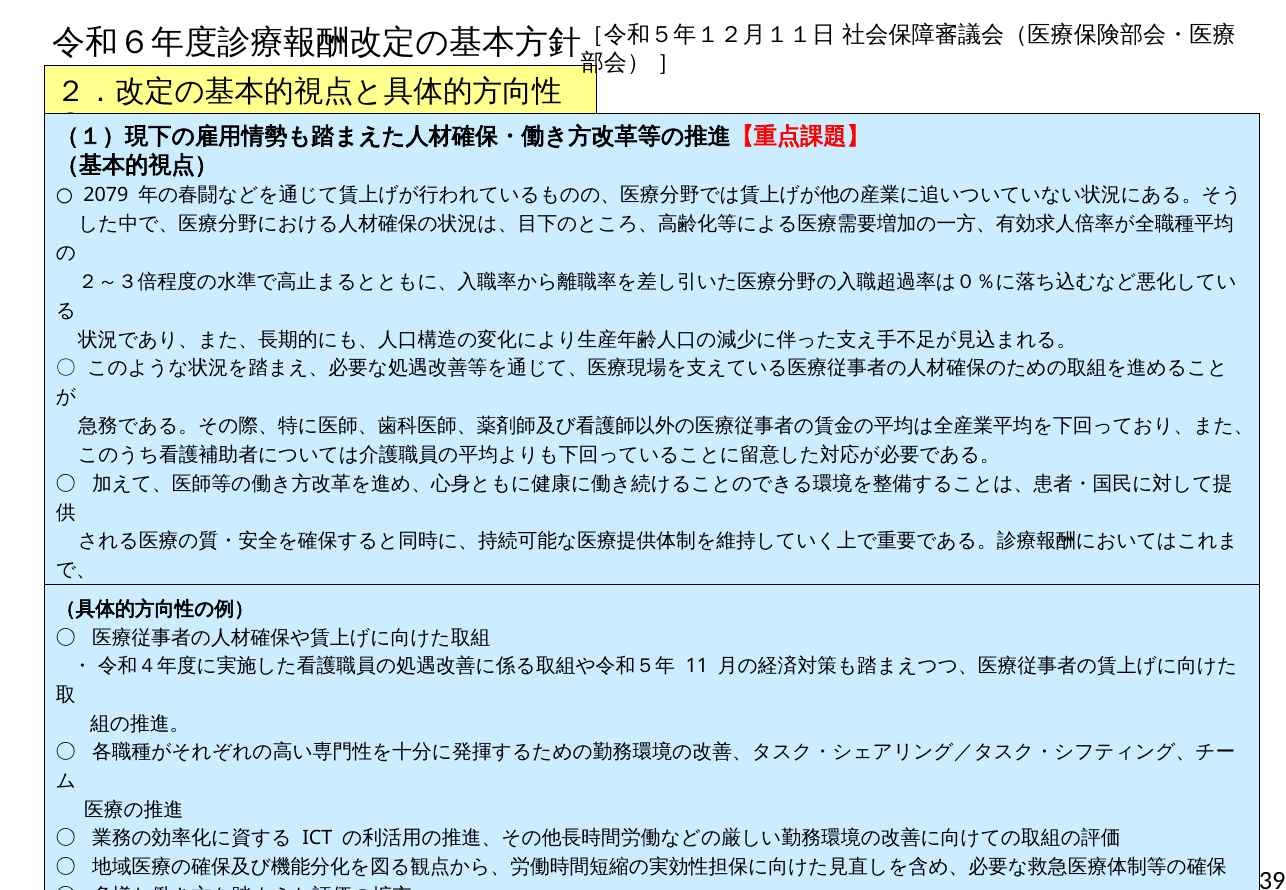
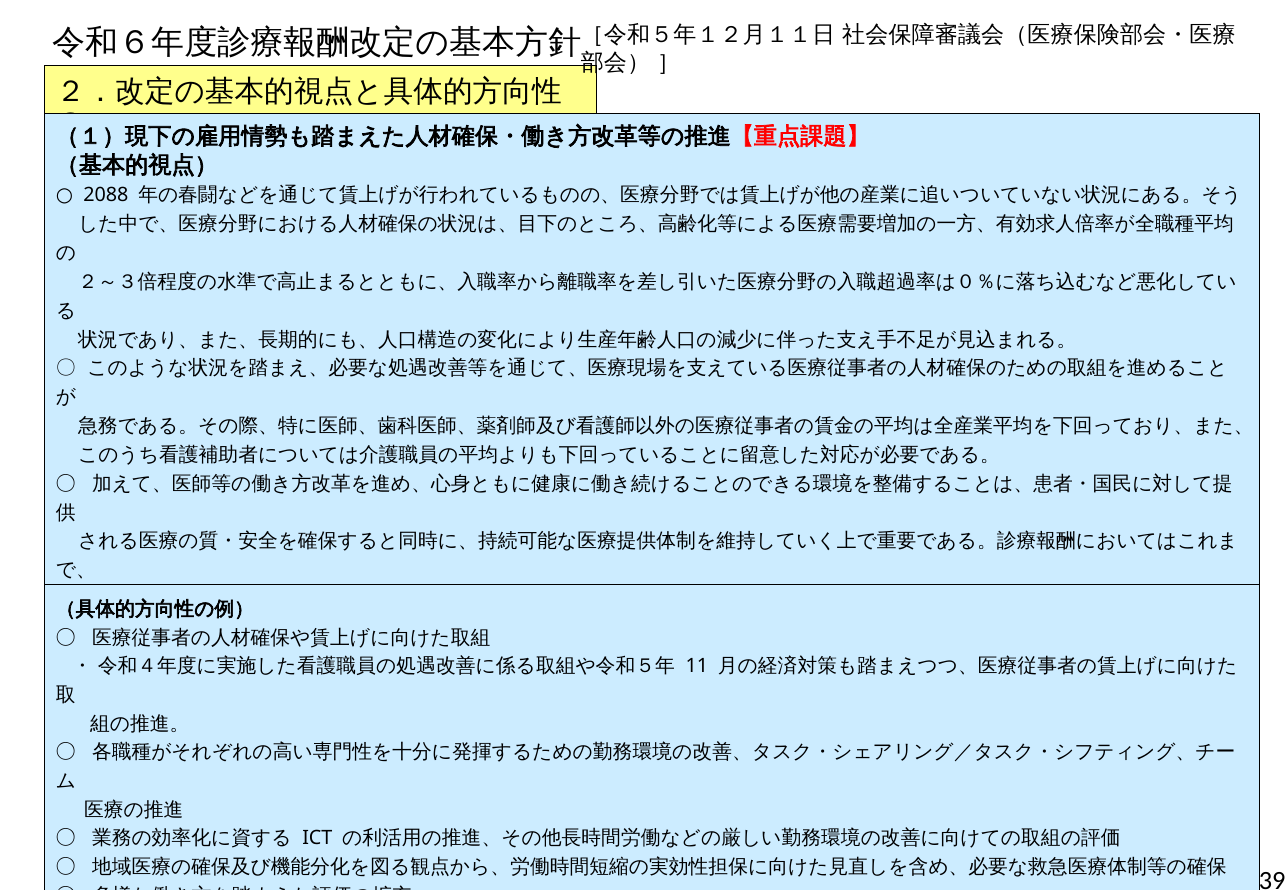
2079: 2079 -> 2088
